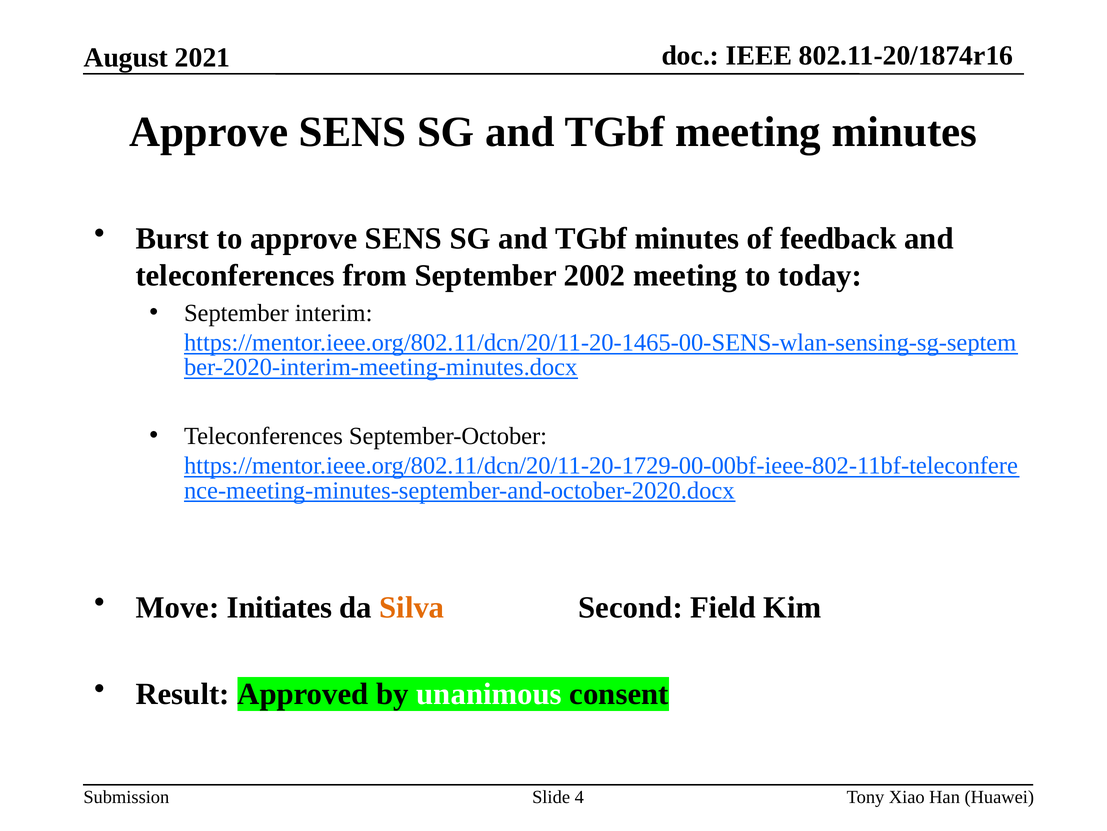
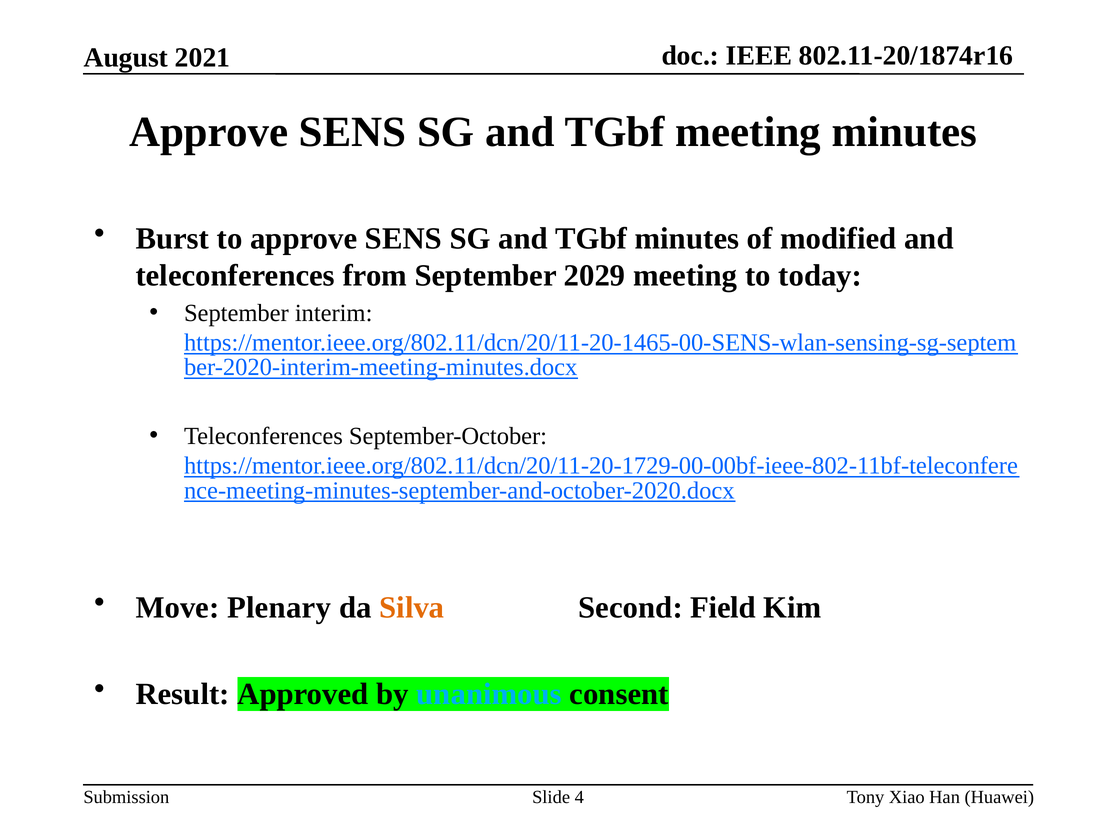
feedback: feedback -> modified
2002: 2002 -> 2029
Initiates: Initiates -> Plenary
unanimous colour: white -> light blue
